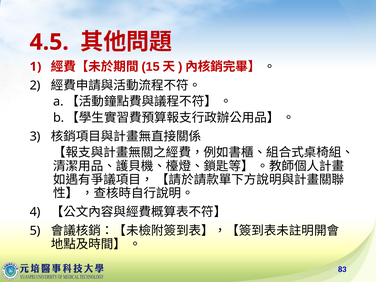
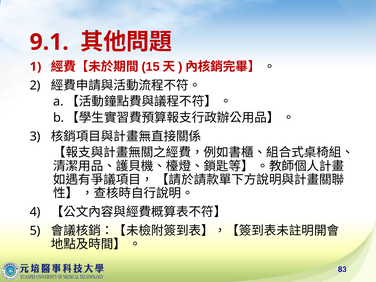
4.5: 4.5 -> 9.1
